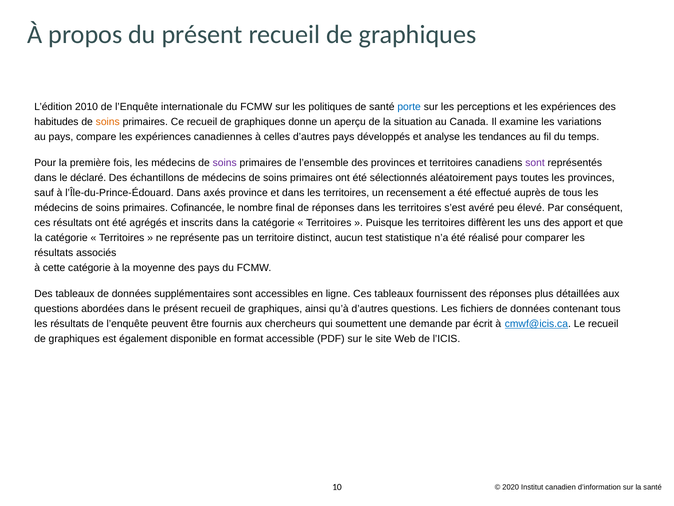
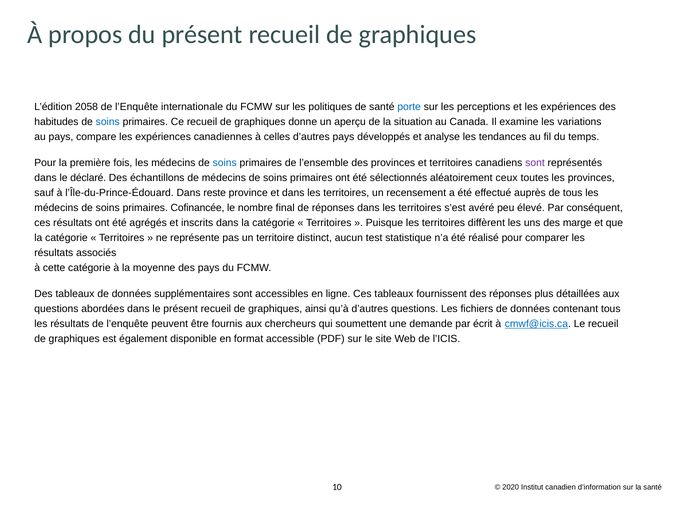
2010: 2010 -> 2058
soins at (108, 122) colour: orange -> blue
soins at (225, 163) colour: purple -> blue
aléatoirement pays: pays -> ceux
axés: axés -> reste
apport: apport -> marge
